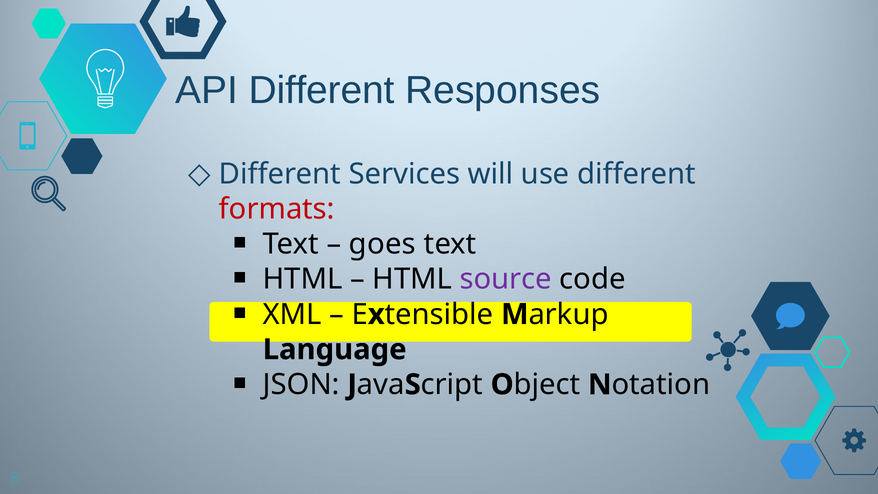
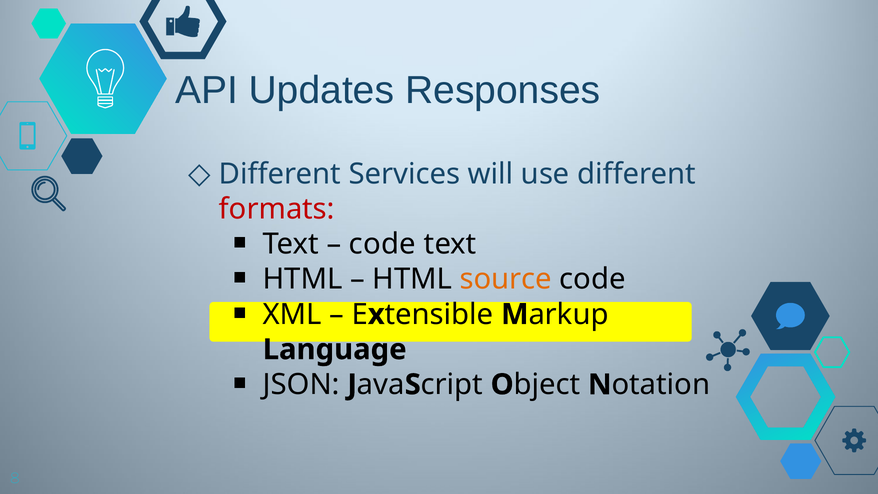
API Different: Different -> Updates
goes at (382, 244): goes -> code
source colour: purple -> orange
